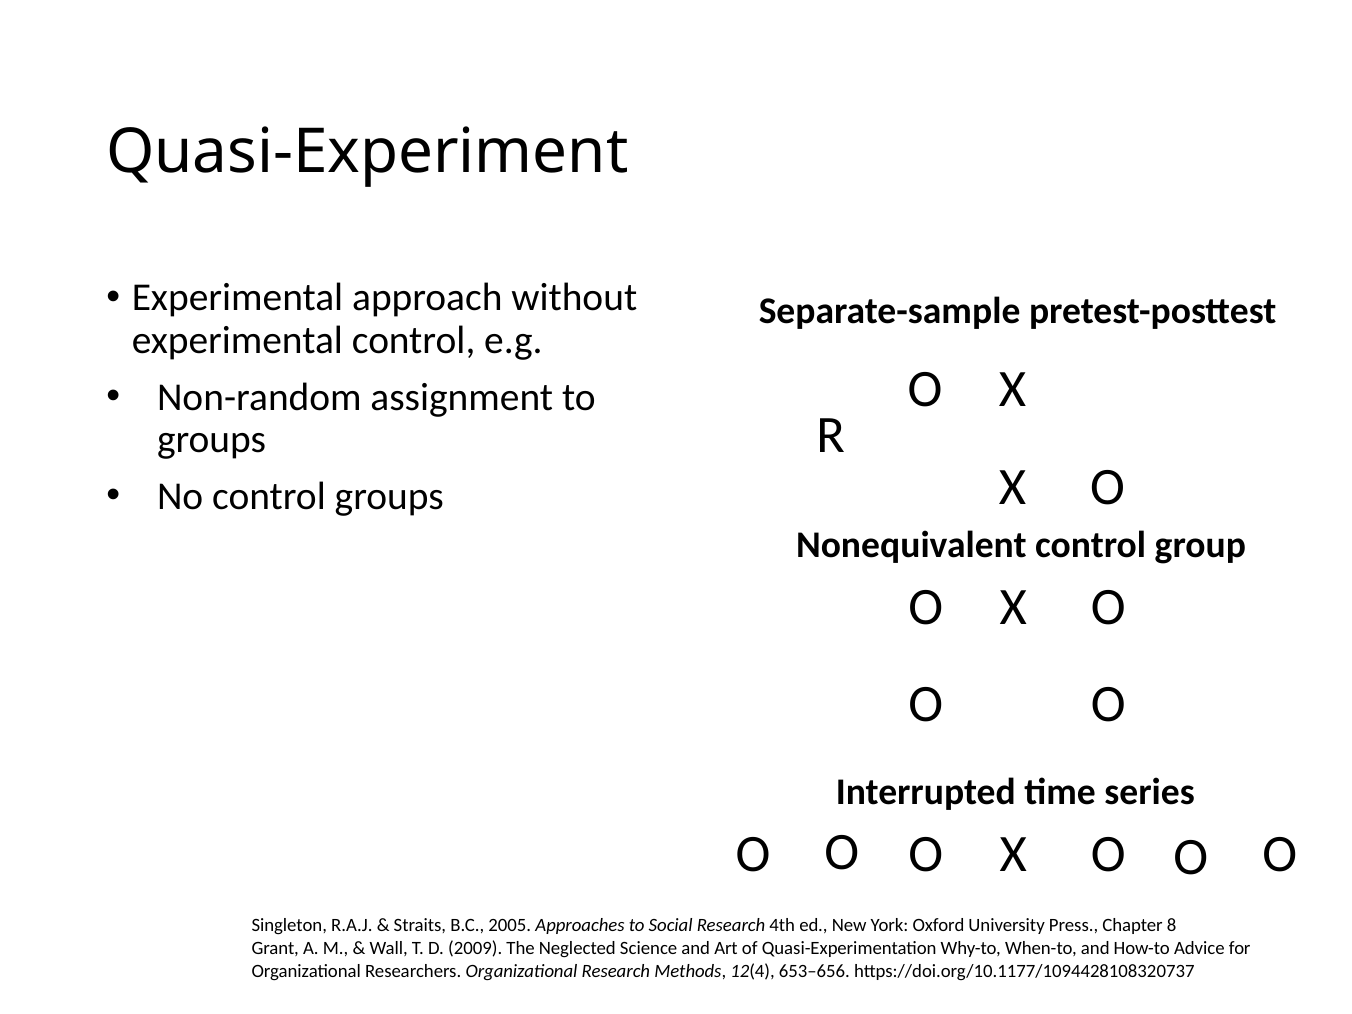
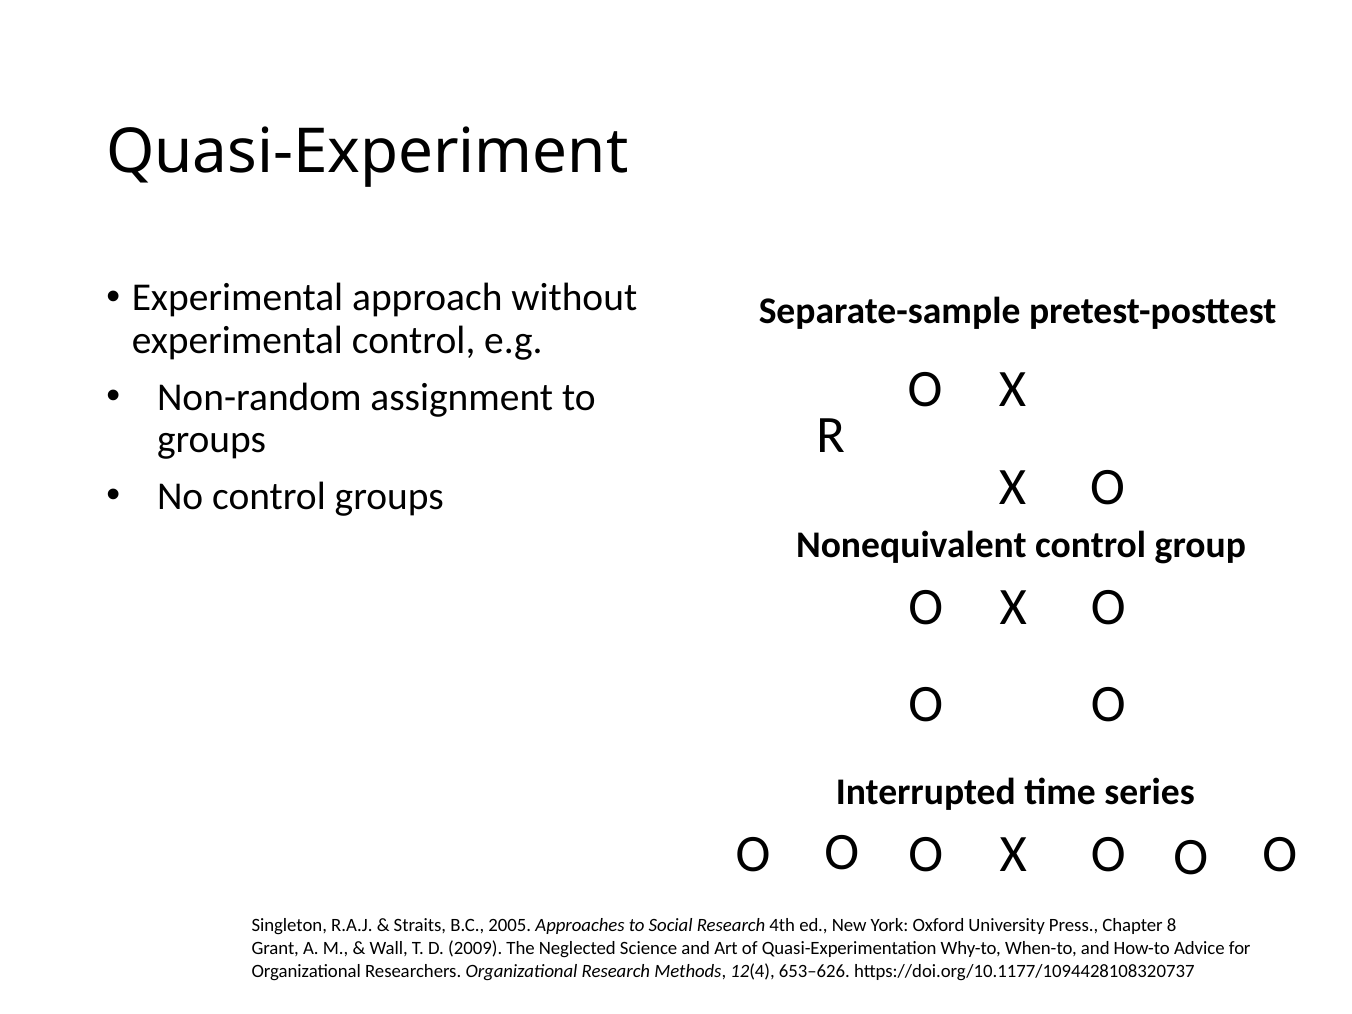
653–656: 653–656 -> 653–626
